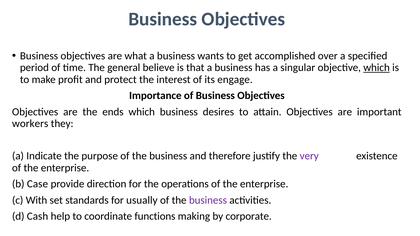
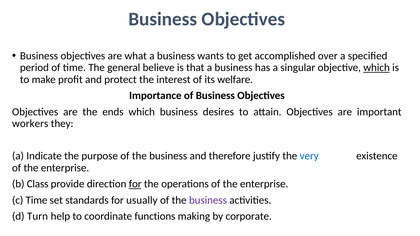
engage: engage -> welfare
very colour: purple -> blue
Case: Case -> Class
for at (135, 184) underline: none -> present
c With: With -> Time
Cash: Cash -> Turn
